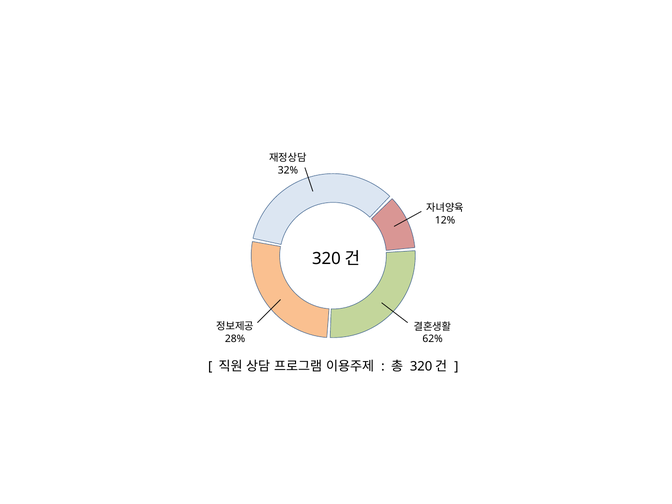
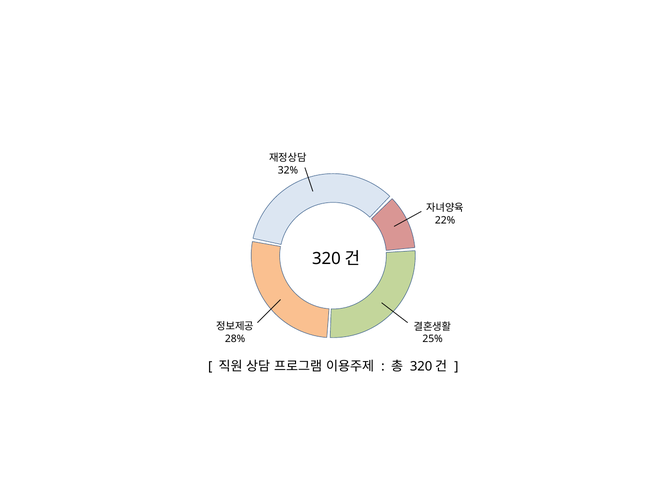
12%: 12% -> 22%
62%: 62% -> 25%
